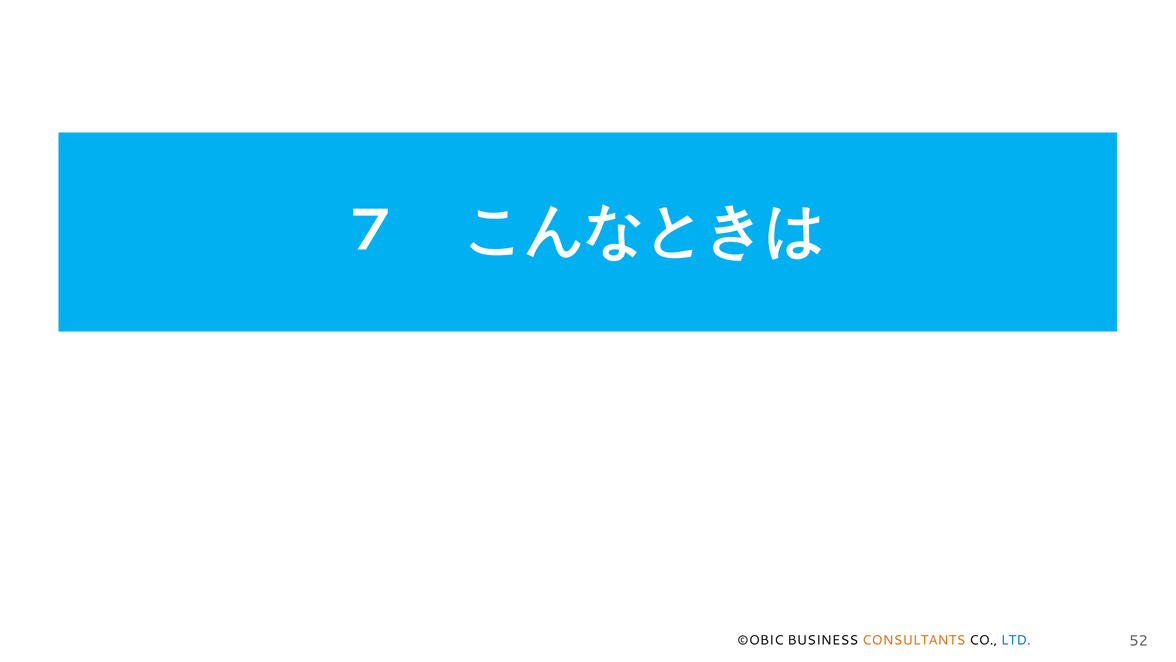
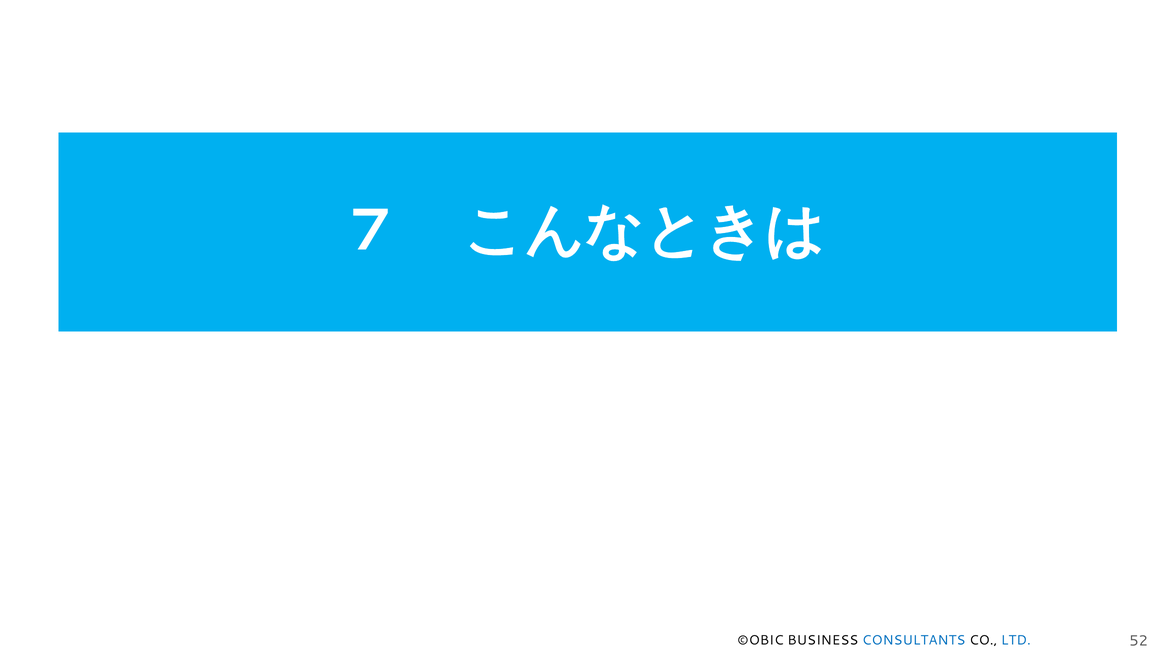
CONSULTANTS colour: orange -> blue
